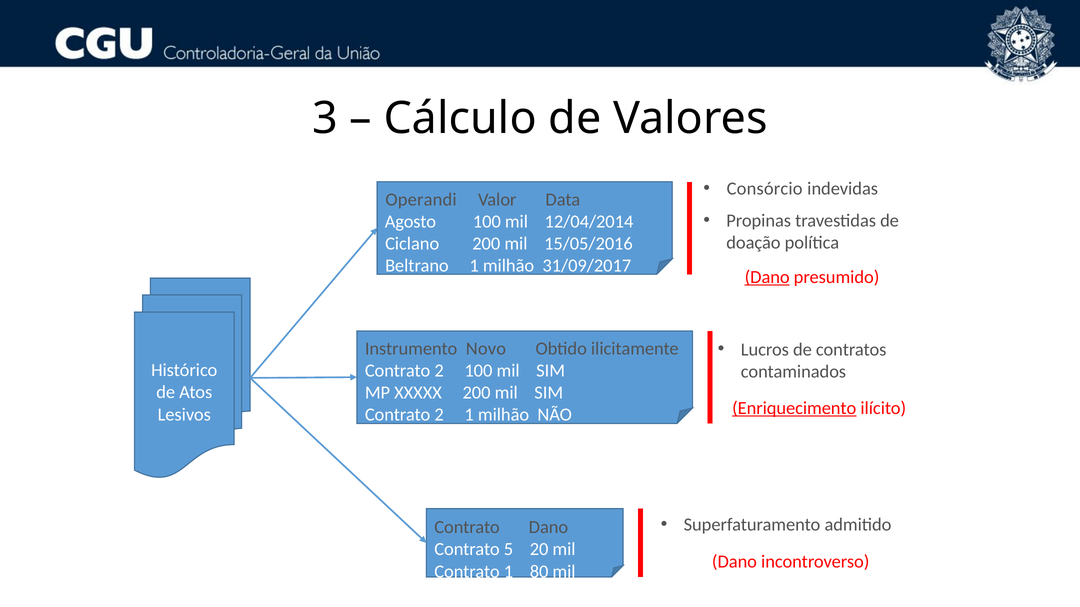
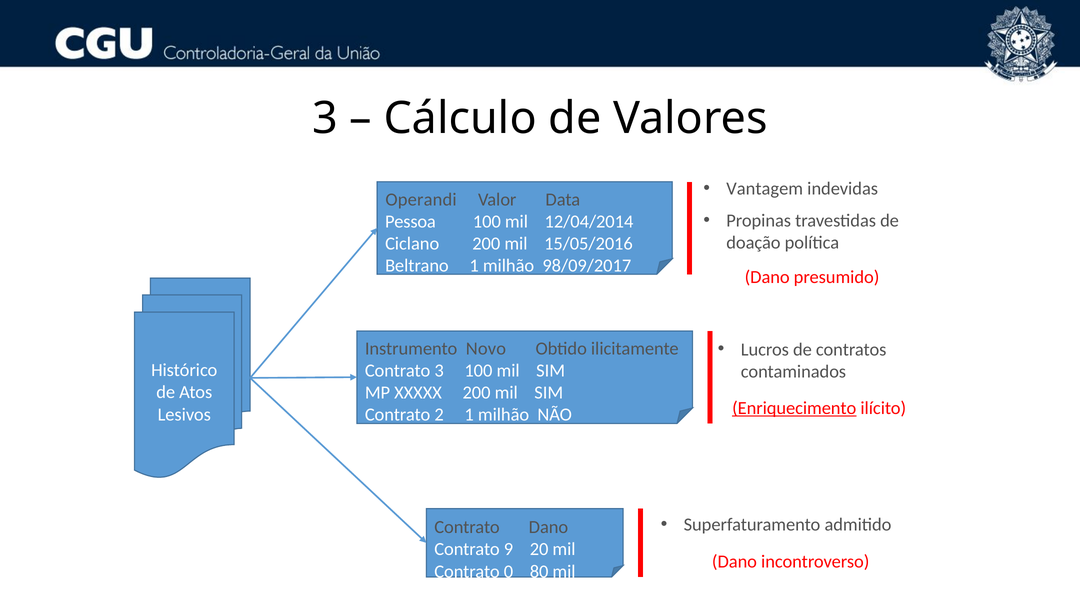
Consórcio: Consórcio -> Vantagem
Agosto: Agosto -> Pessoa
31/09/2017: 31/09/2017 -> 98/09/2017
Dano at (767, 277) underline: present -> none
2 at (439, 371): 2 -> 3
5: 5 -> 9
Contrato 1: 1 -> 0
